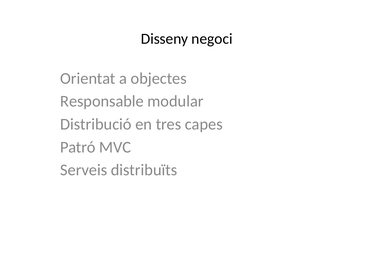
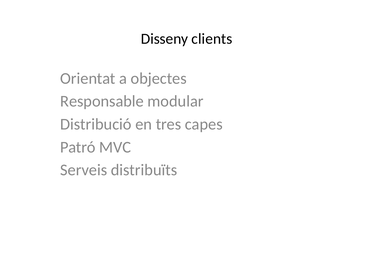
negoci: negoci -> clients
